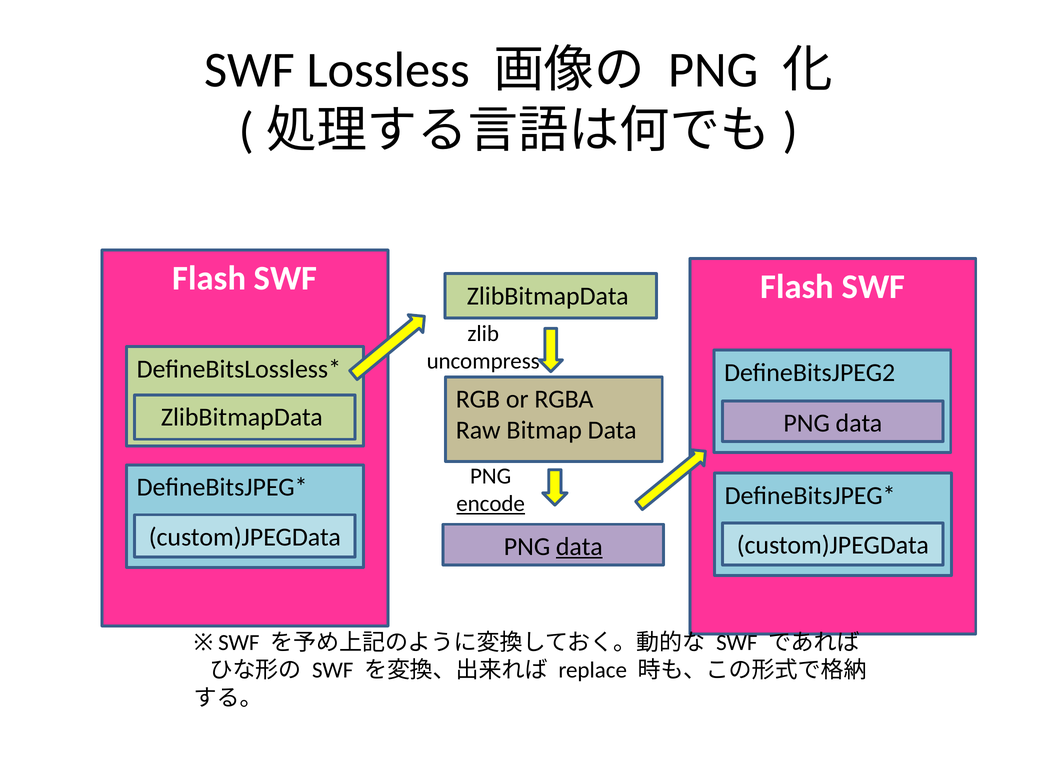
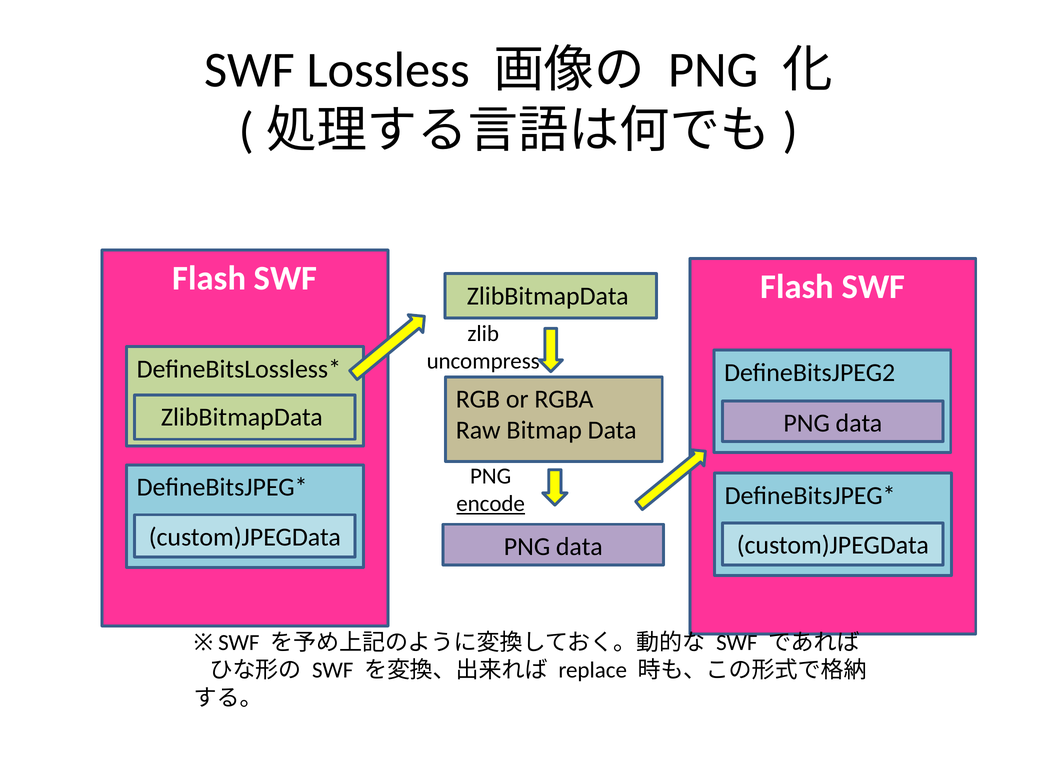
data at (579, 547) underline: present -> none
